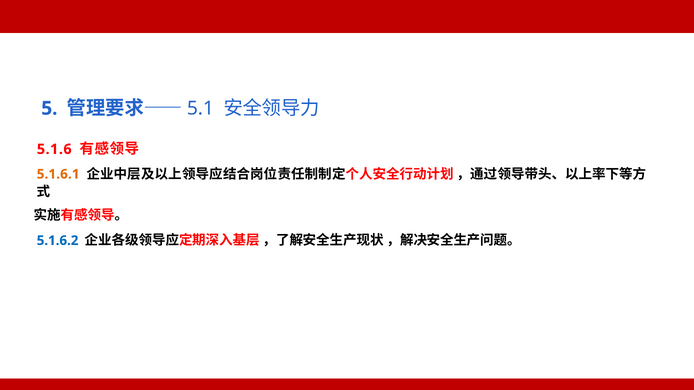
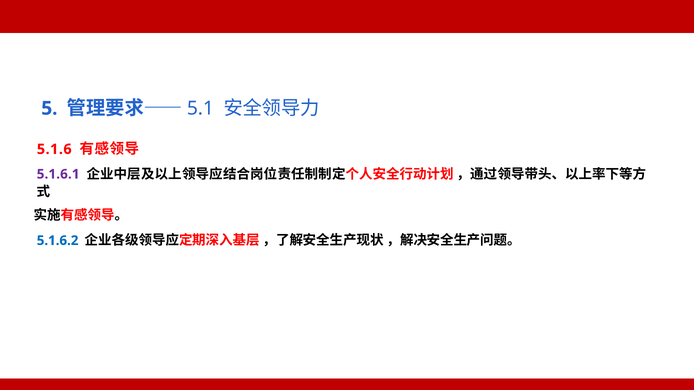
5.1.6.1 colour: orange -> purple
